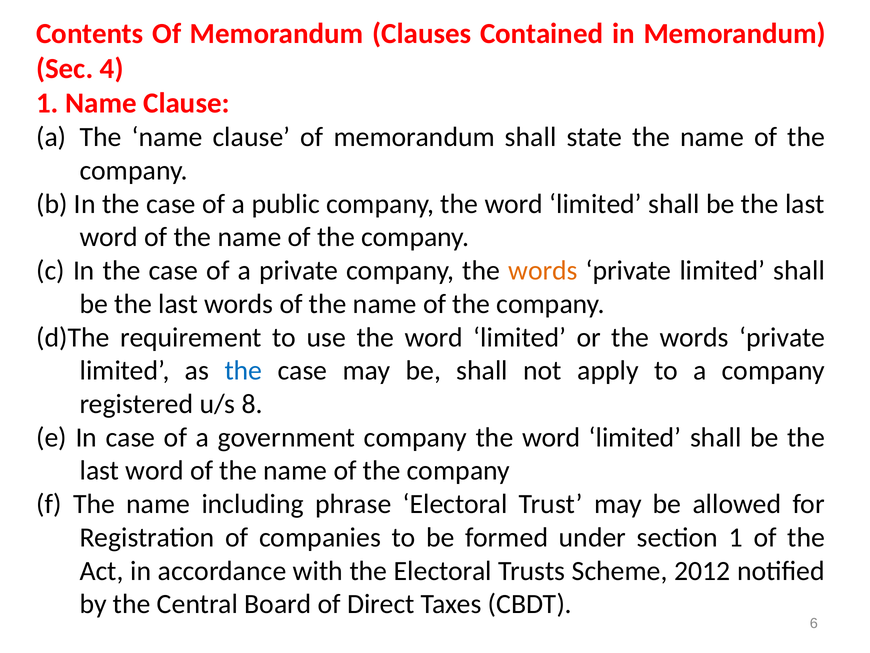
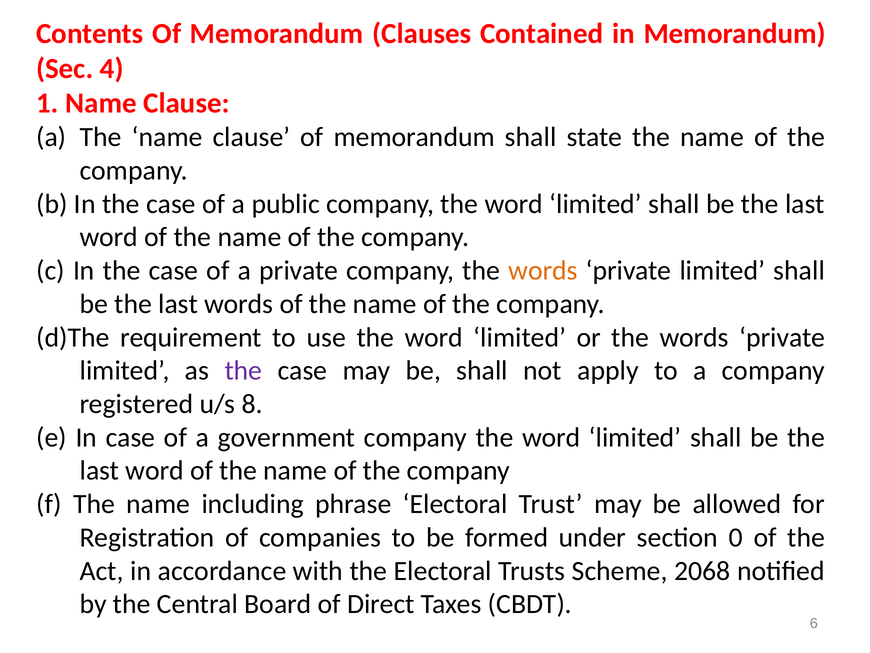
the at (243, 370) colour: blue -> purple
section 1: 1 -> 0
2012: 2012 -> 2068
